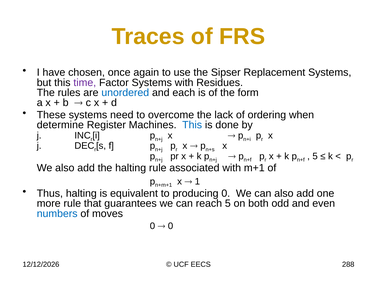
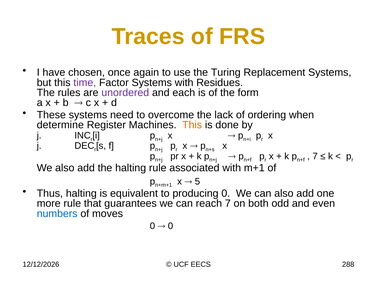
Sipser: Sipser -> Turing
unordered colour: blue -> purple
This at (192, 125) colour: blue -> orange
5 at (315, 156): 5 -> 7
1: 1 -> 5
reach 5: 5 -> 7
